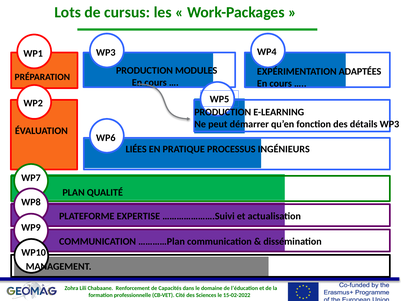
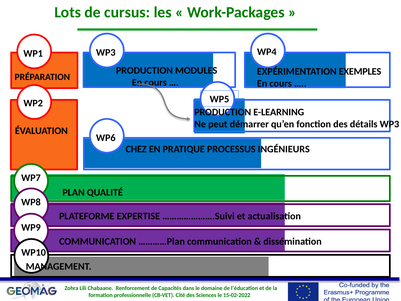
ADAPTÉES: ADAPTÉES -> EXEMPLES
LIÉES: LIÉES -> CHEZ
